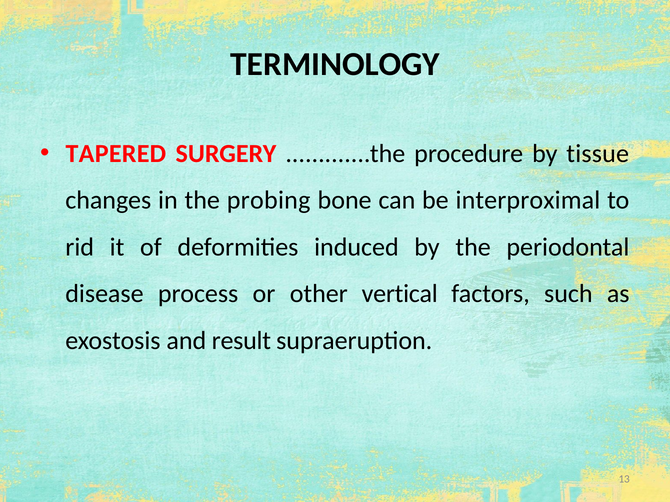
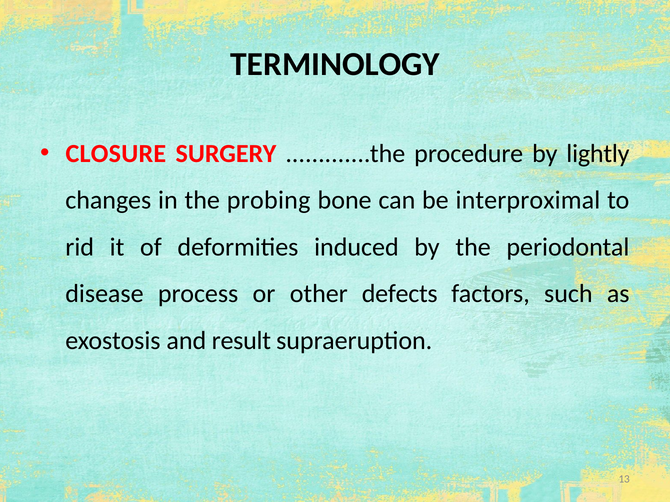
TAPERED: TAPERED -> CLOSURE
tissue: tissue -> lightly
vertical: vertical -> defects
